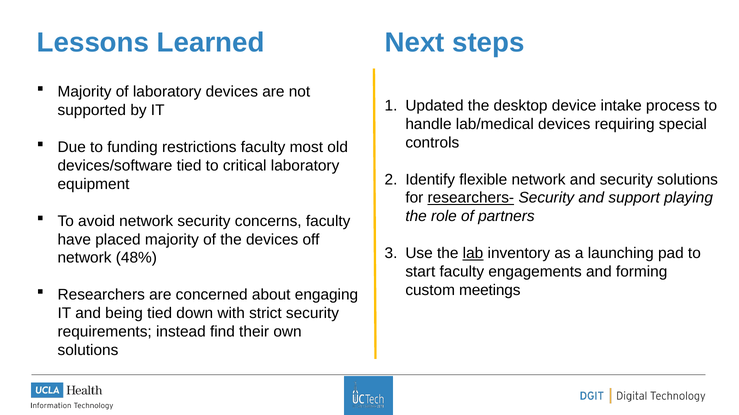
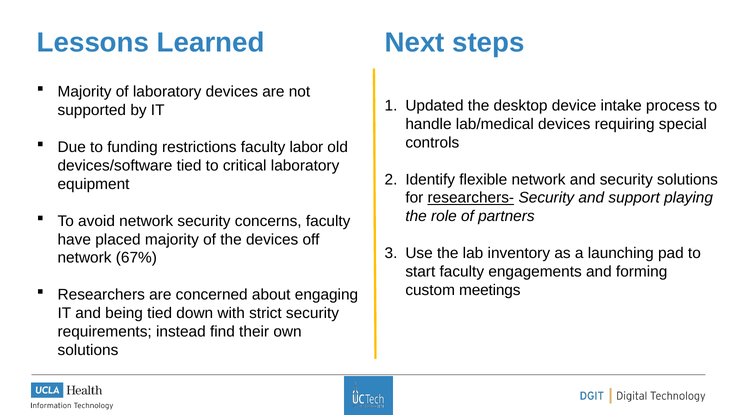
most: most -> labor
lab underline: present -> none
48%: 48% -> 67%
